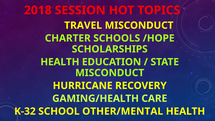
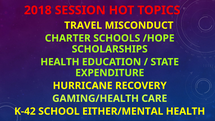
MISCONDUCT at (110, 73): MISCONDUCT -> EXPENDITURE
K-32: K-32 -> K-42
OTHER/MENTAL: OTHER/MENTAL -> EITHER/MENTAL
